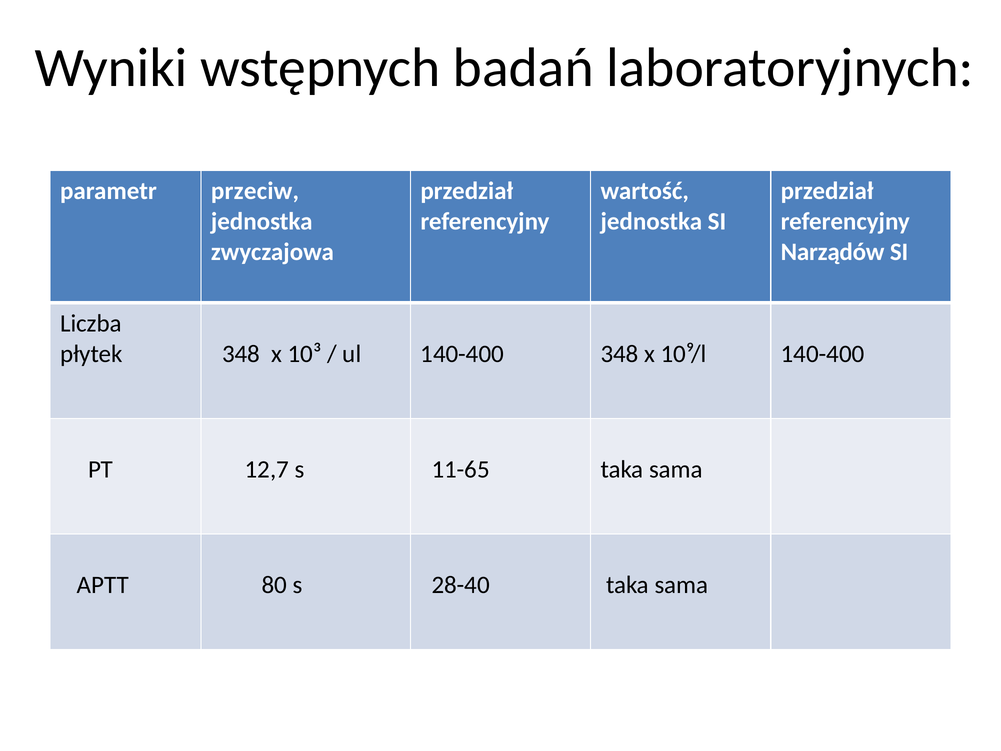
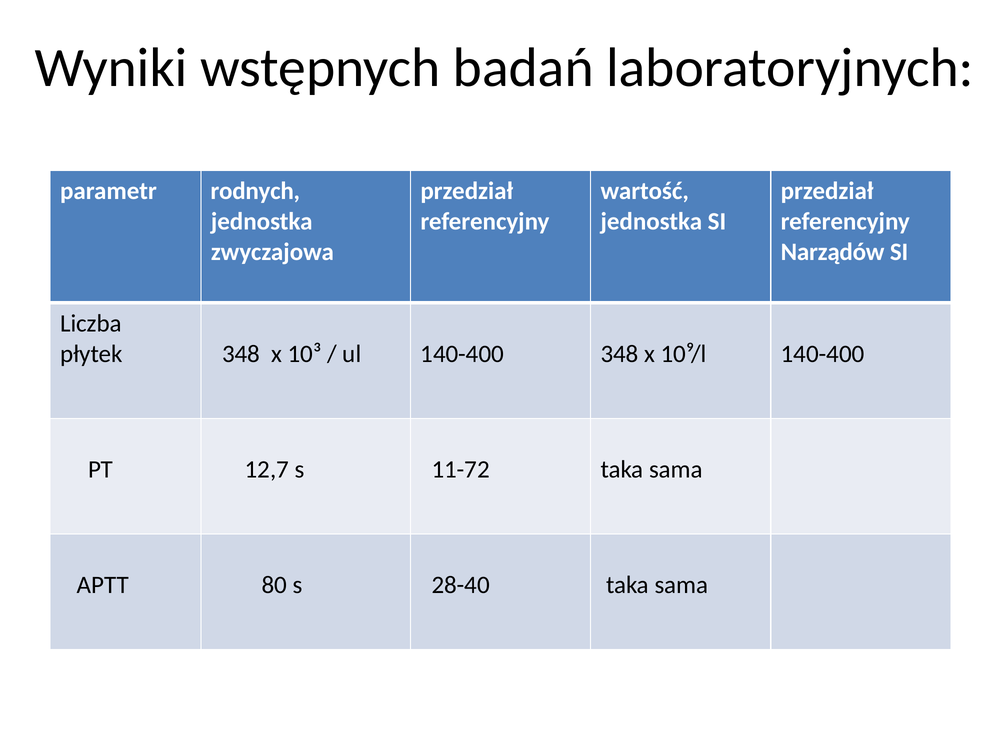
przeciw: przeciw -> rodnych
11-65: 11-65 -> 11-72
